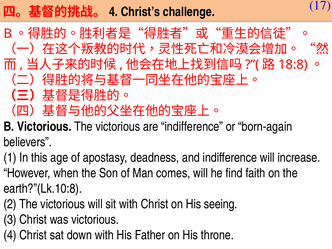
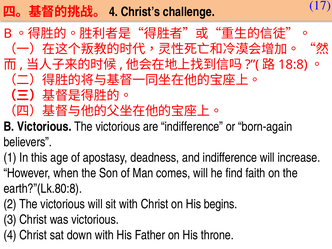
earth?”(Lk.10:8: earth?”(Lk.10:8 -> earth?”(Lk.80:8
seeing: seeing -> begins
